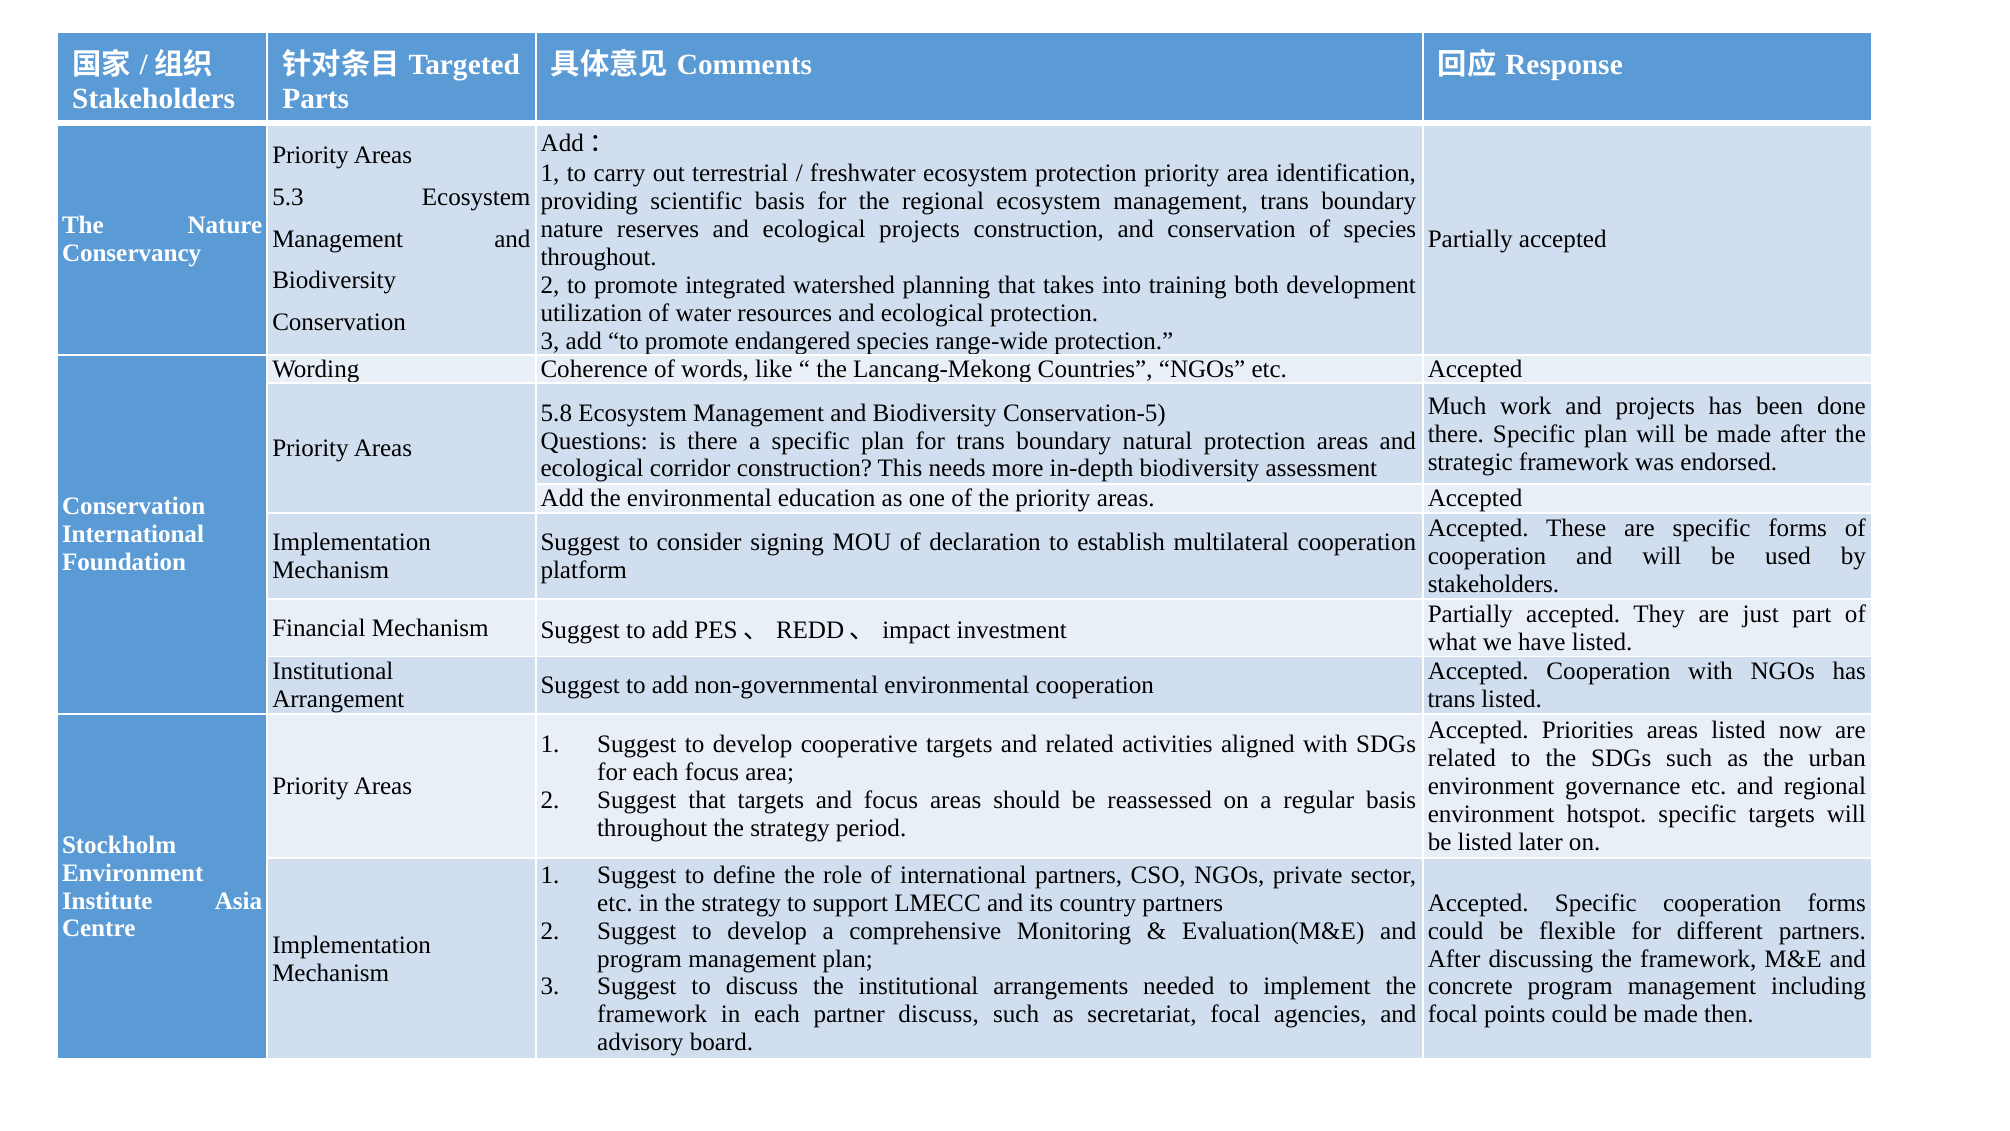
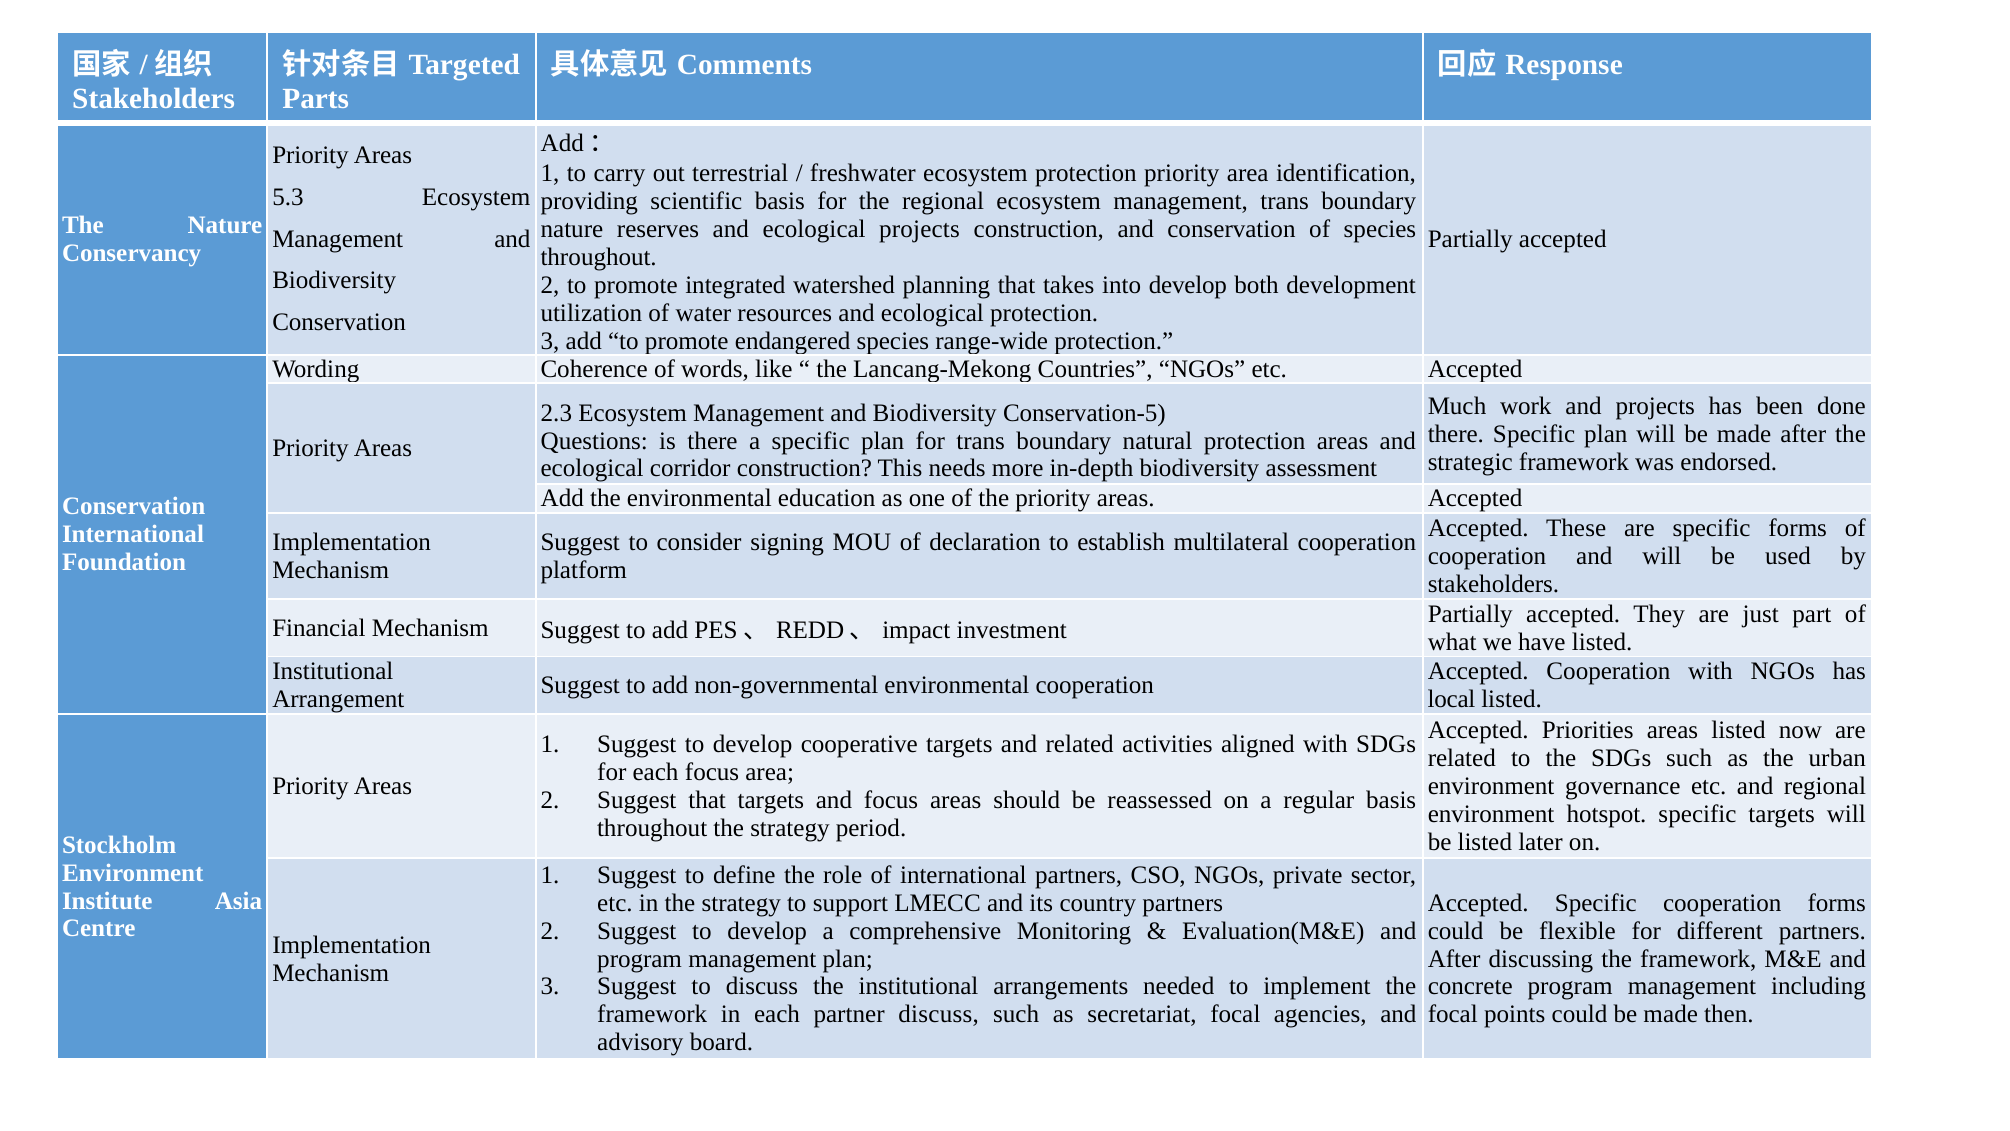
into training: training -> develop
5.8: 5.8 -> 2.3
trans at (1452, 699): trans -> local
